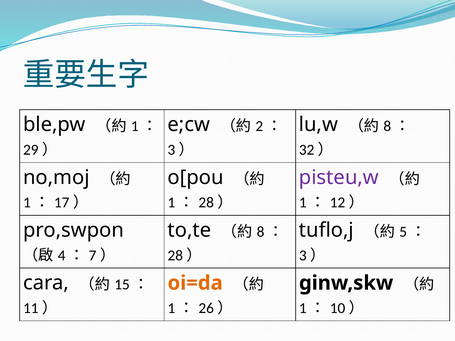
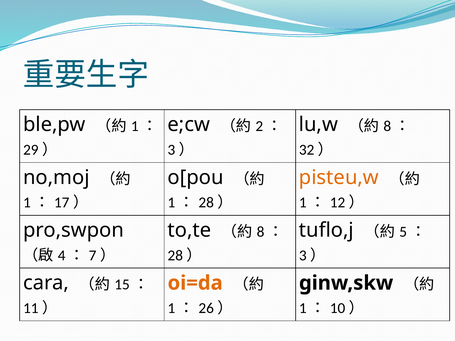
pisteu,w colour: purple -> orange
